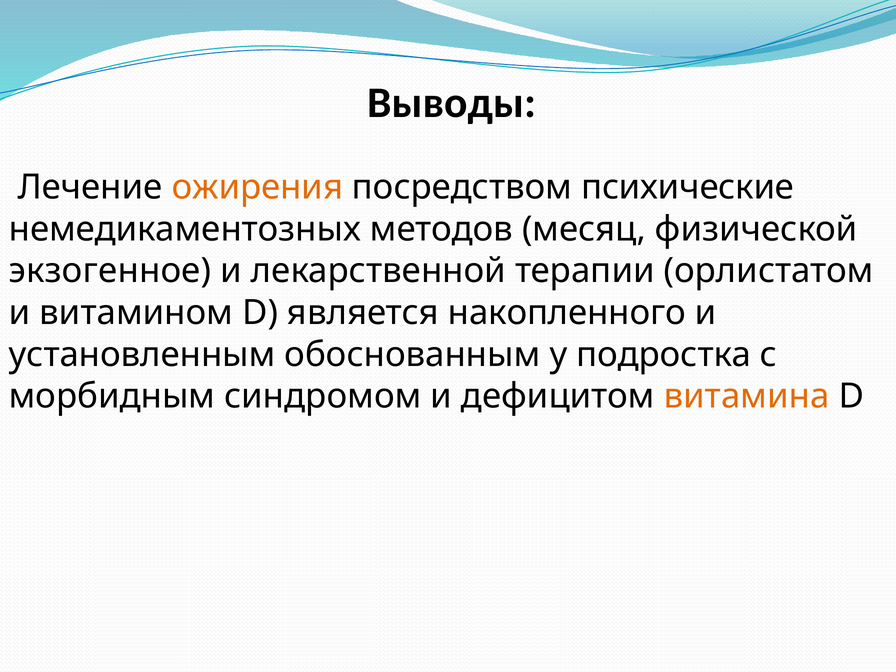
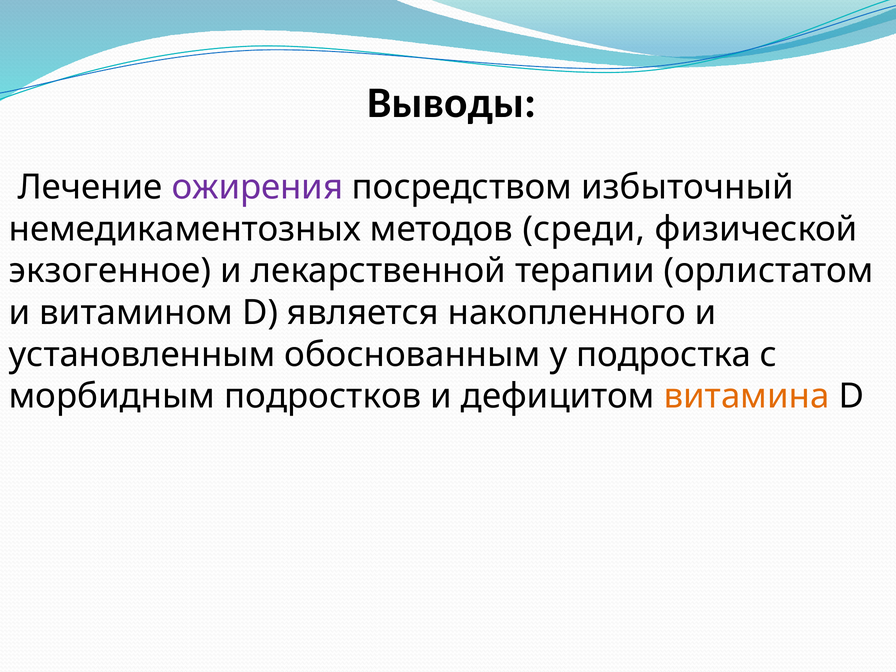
ожирения colour: orange -> purple
психические: психические -> избыточный
месяц: месяц -> среди
синдромом: синдромом -> подростков
